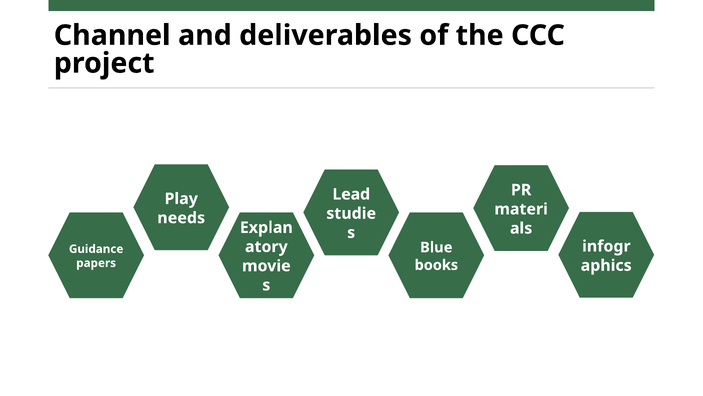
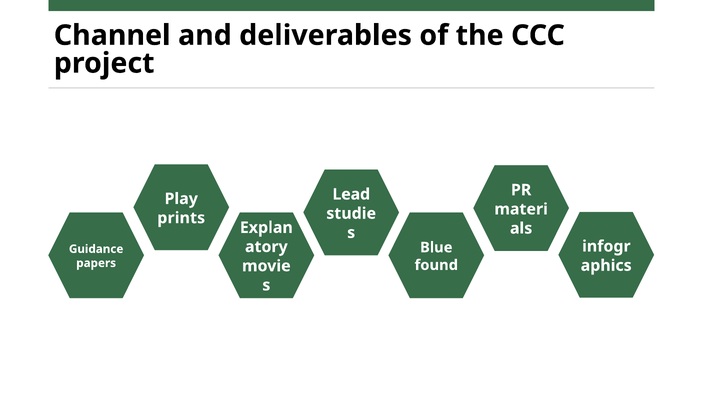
needs: needs -> prints
books: books -> found
